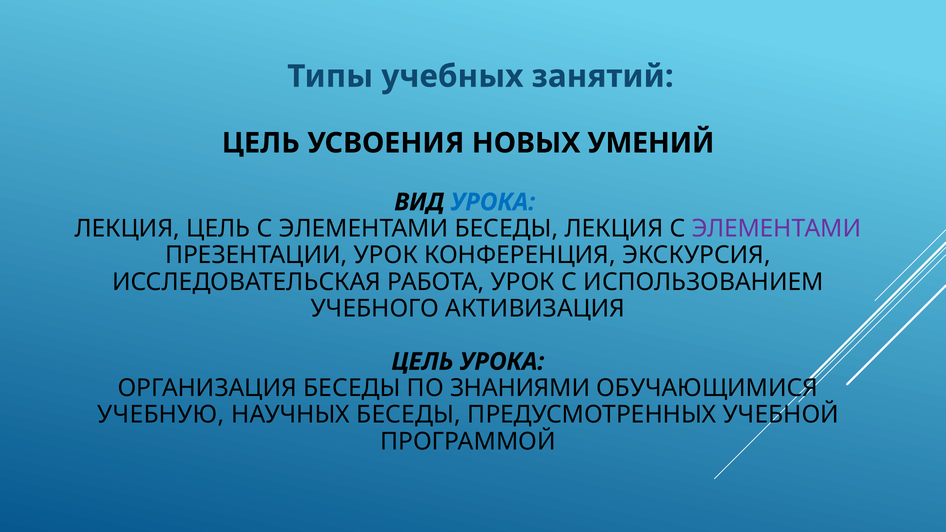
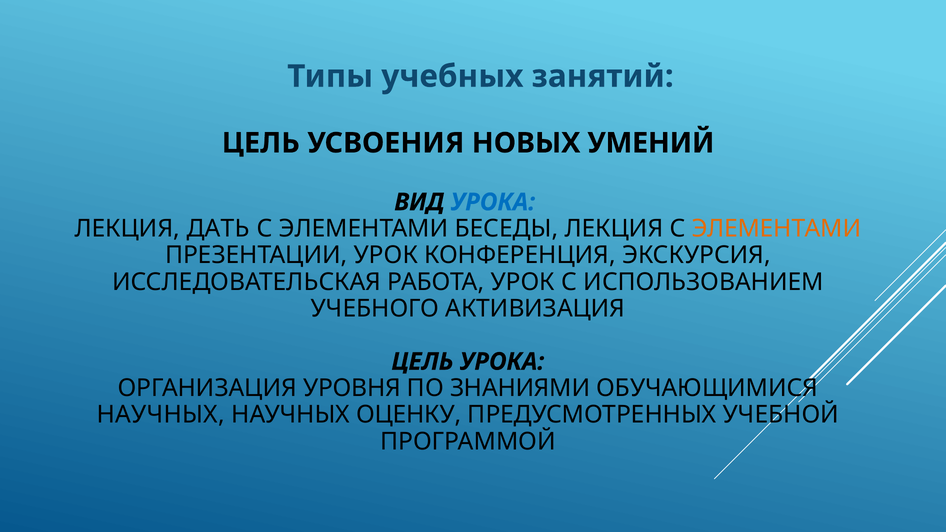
ЛЕКЦИЯ ЦЕЛЬ: ЦЕЛЬ -> ДАТЬ
ЭЛЕМЕНТАМИ at (776, 229) colour: purple -> orange
ОРГАНИЗАЦИЯ БЕСЕДЫ: БЕСЕДЫ -> УРОВНЯ
УЧЕБНУЮ at (161, 415): УЧЕБНУЮ -> НАУЧНЫХ
НАУЧНЫХ БЕСЕДЫ: БЕСЕДЫ -> ОЦЕНКУ
